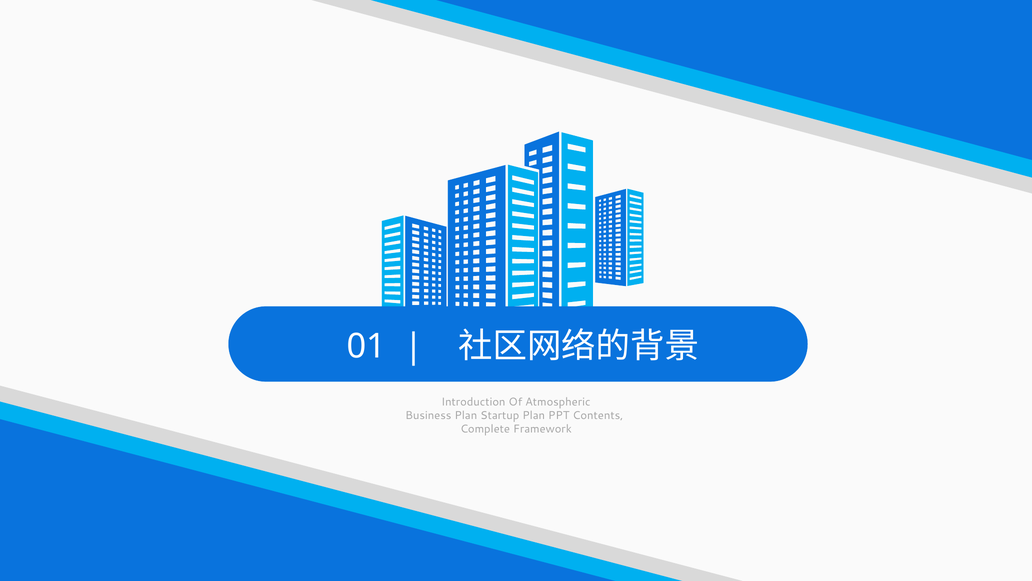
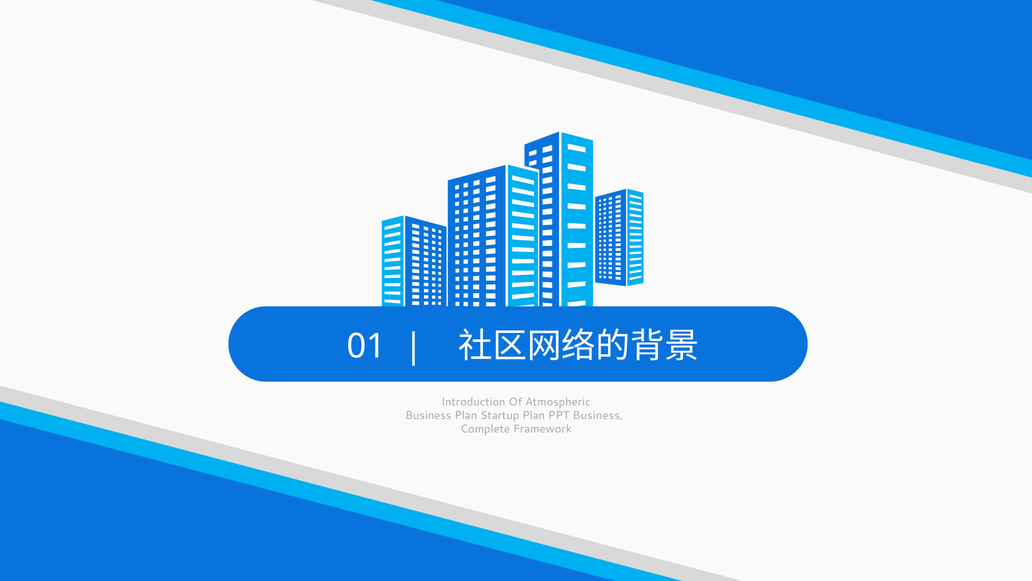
PPT Contents: Contents -> Business
